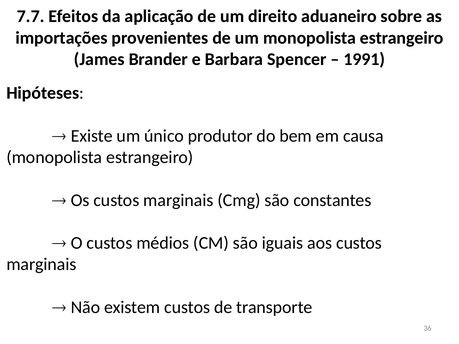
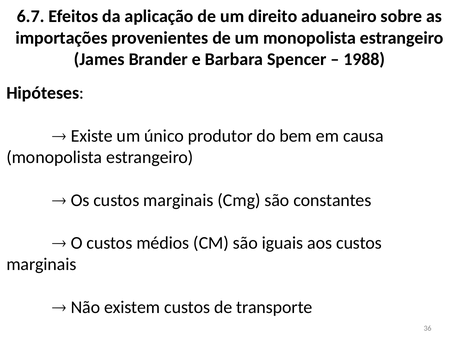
7.7: 7.7 -> 6.7
1991: 1991 -> 1988
